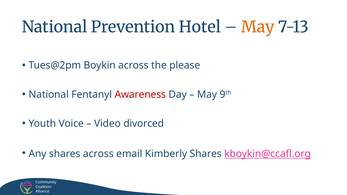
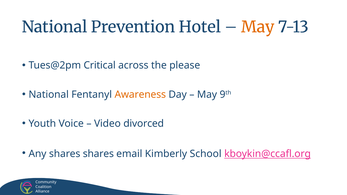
Boykin: Boykin -> Critical
Awareness colour: red -> orange
shares across: across -> shares
Kimberly Shares: Shares -> School
